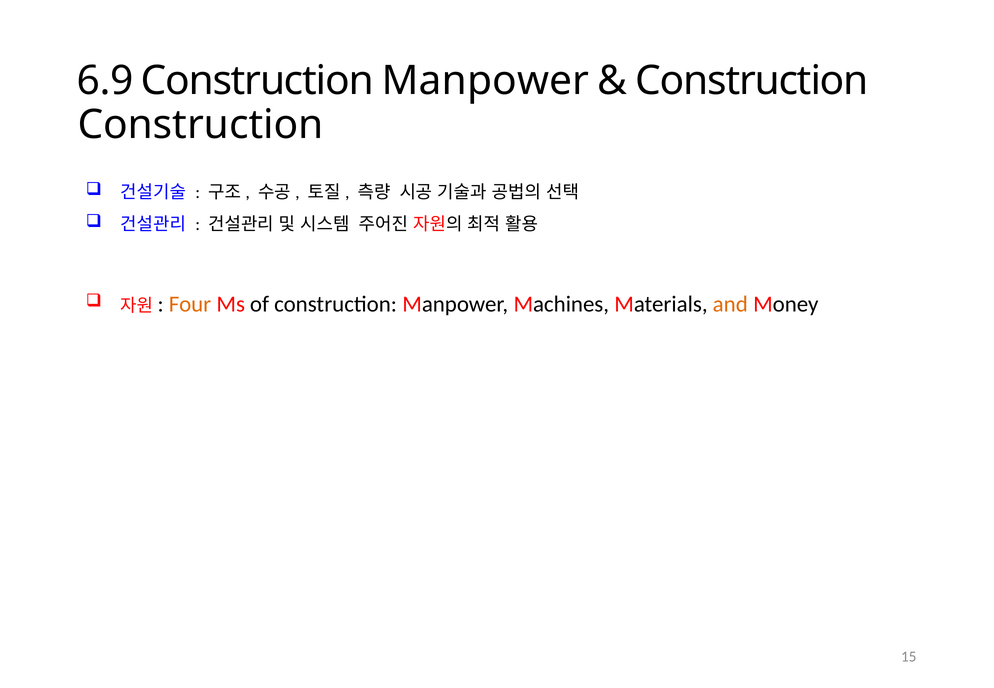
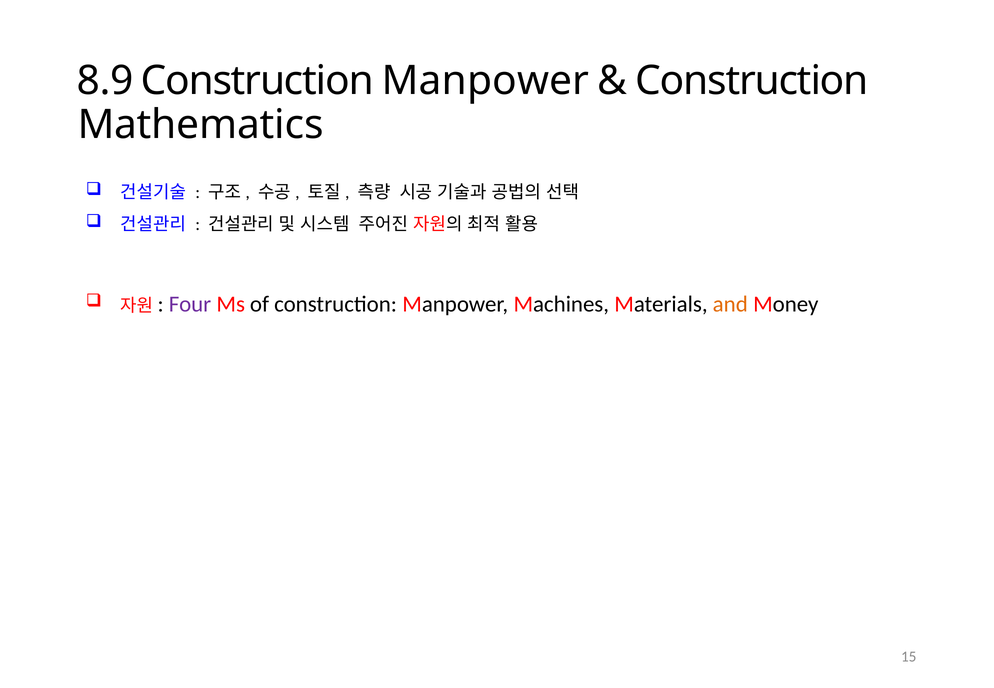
6.9: 6.9 -> 8.9
Construction at (200, 125): Construction -> Mathematics
Four colour: orange -> purple
